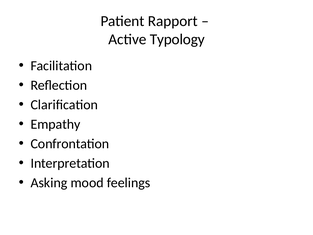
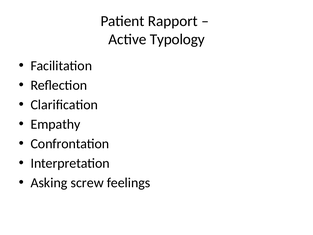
mood: mood -> screw
